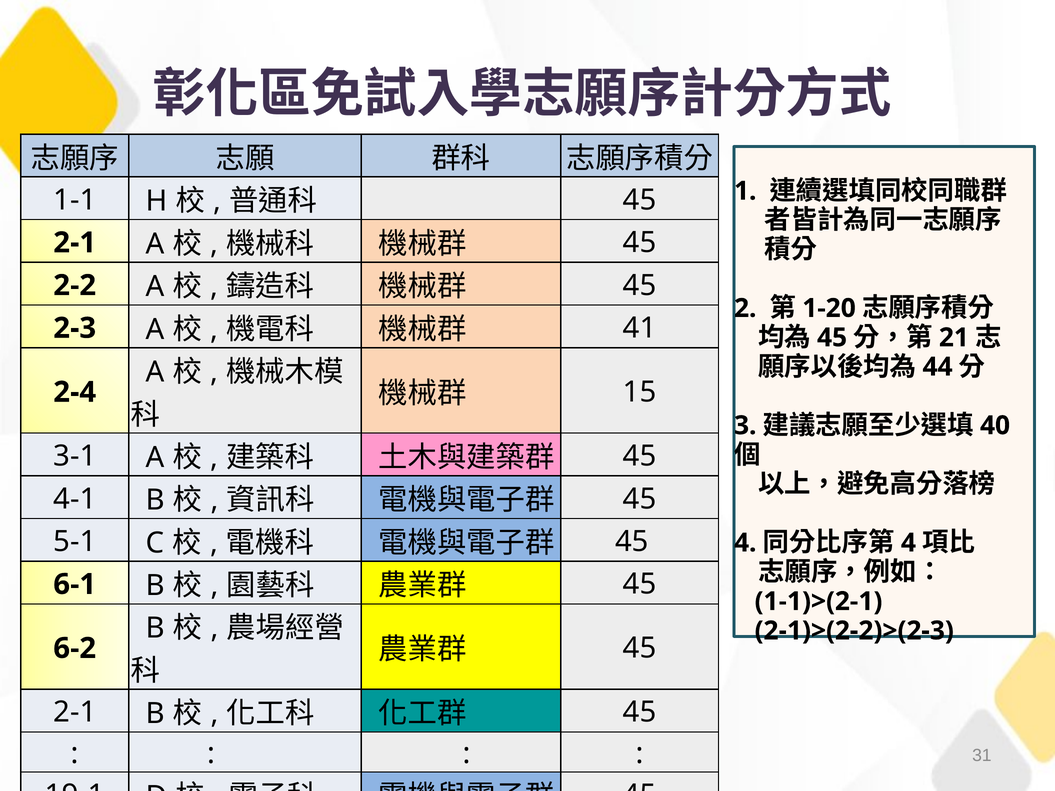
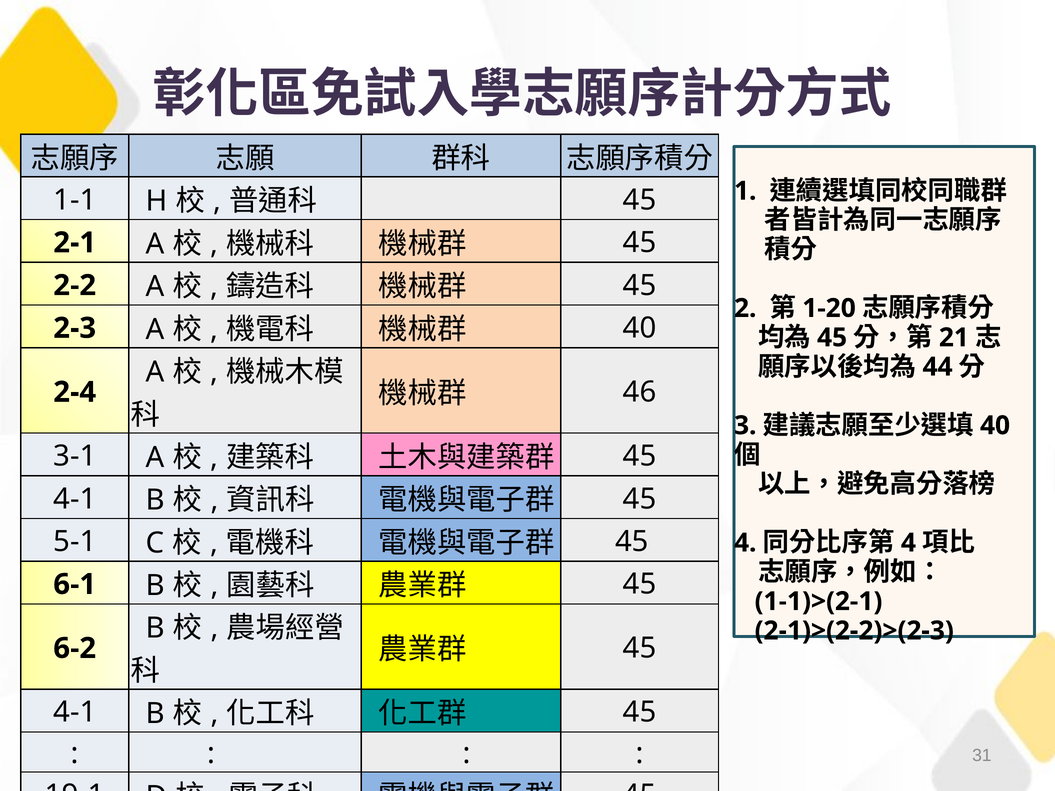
41 at (640, 328): 41 -> 40
15: 15 -> 46
2-1 at (75, 712): 2-1 -> 4-1
